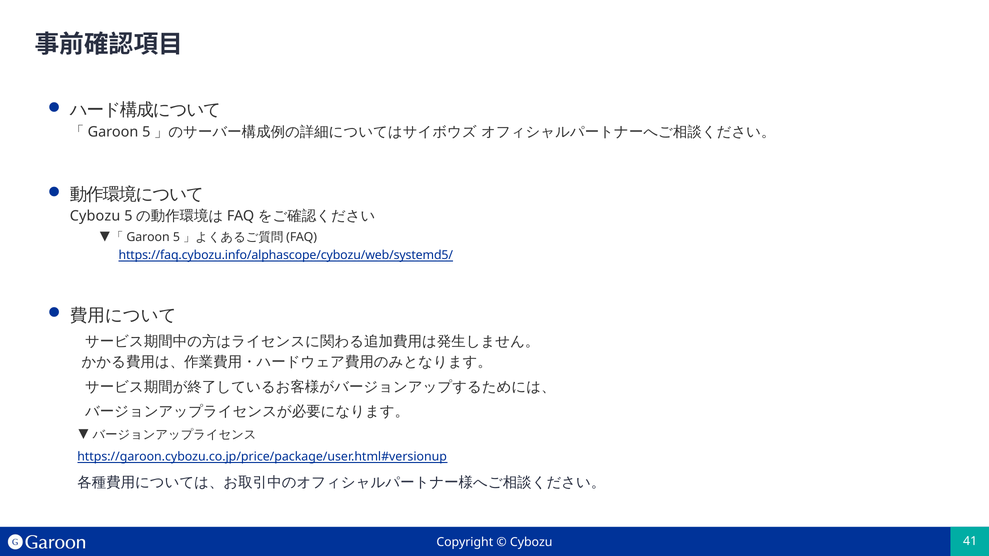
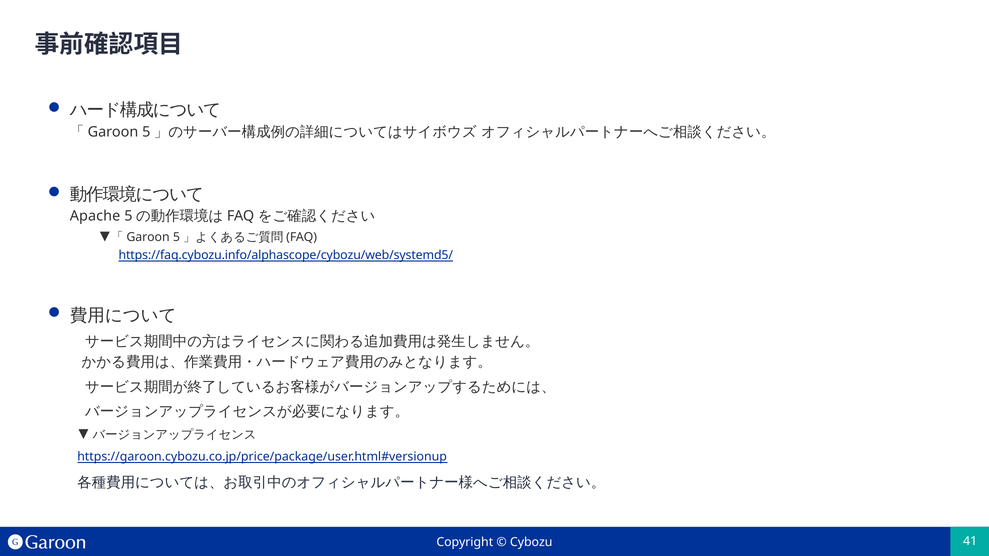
Cybozu at (95, 216): Cybozu -> Apache
